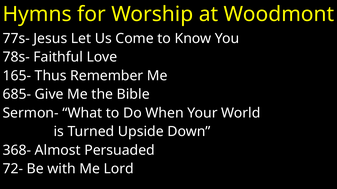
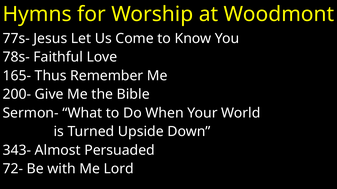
685-: 685- -> 200-
368-: 368- -> 343-
